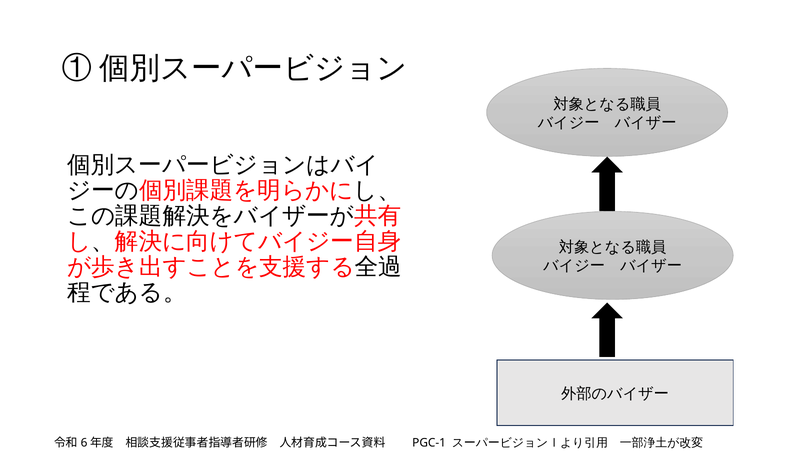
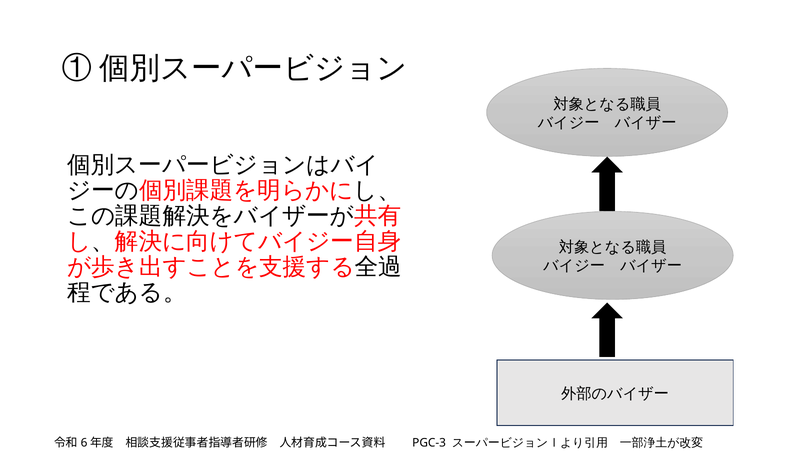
PGC-1: PGC-1 -> PGC-3
